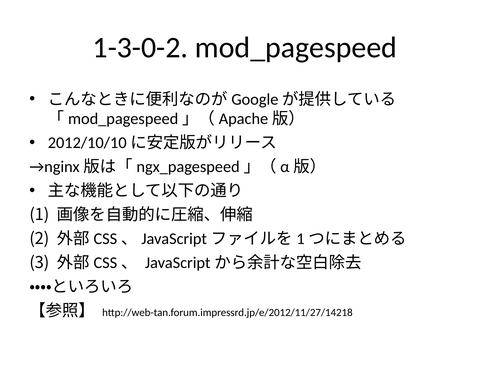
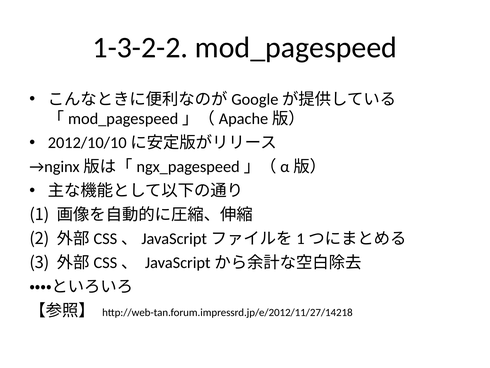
1-3-0-2: 1-3-0-2 -> 1-3-2-2
